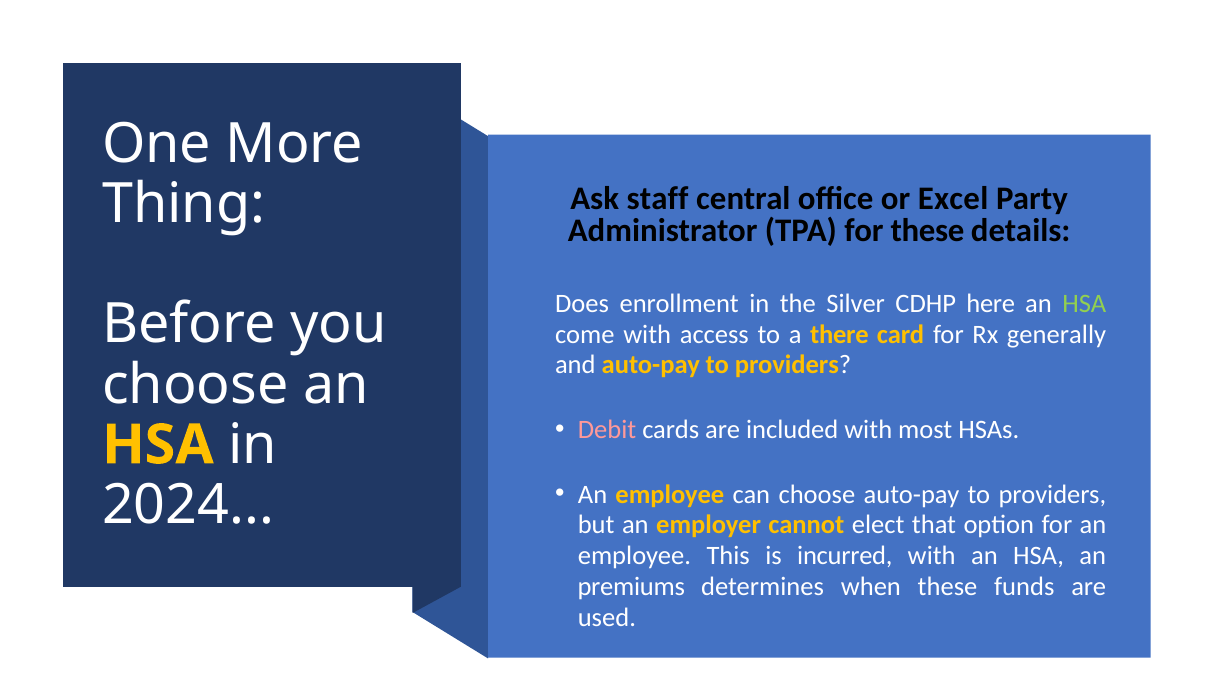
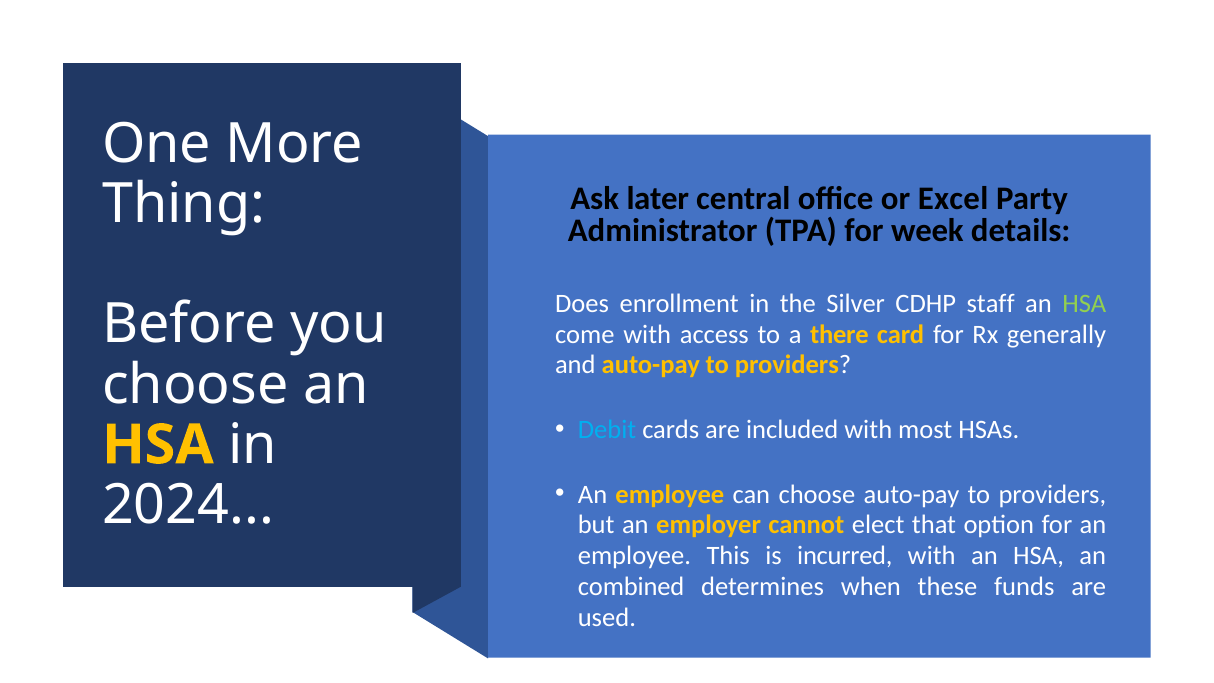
staff: staff -> later
for these: these -> week
here: here -> staff
Debit colour: pink -> light blue
premiums: premiums -> combined
